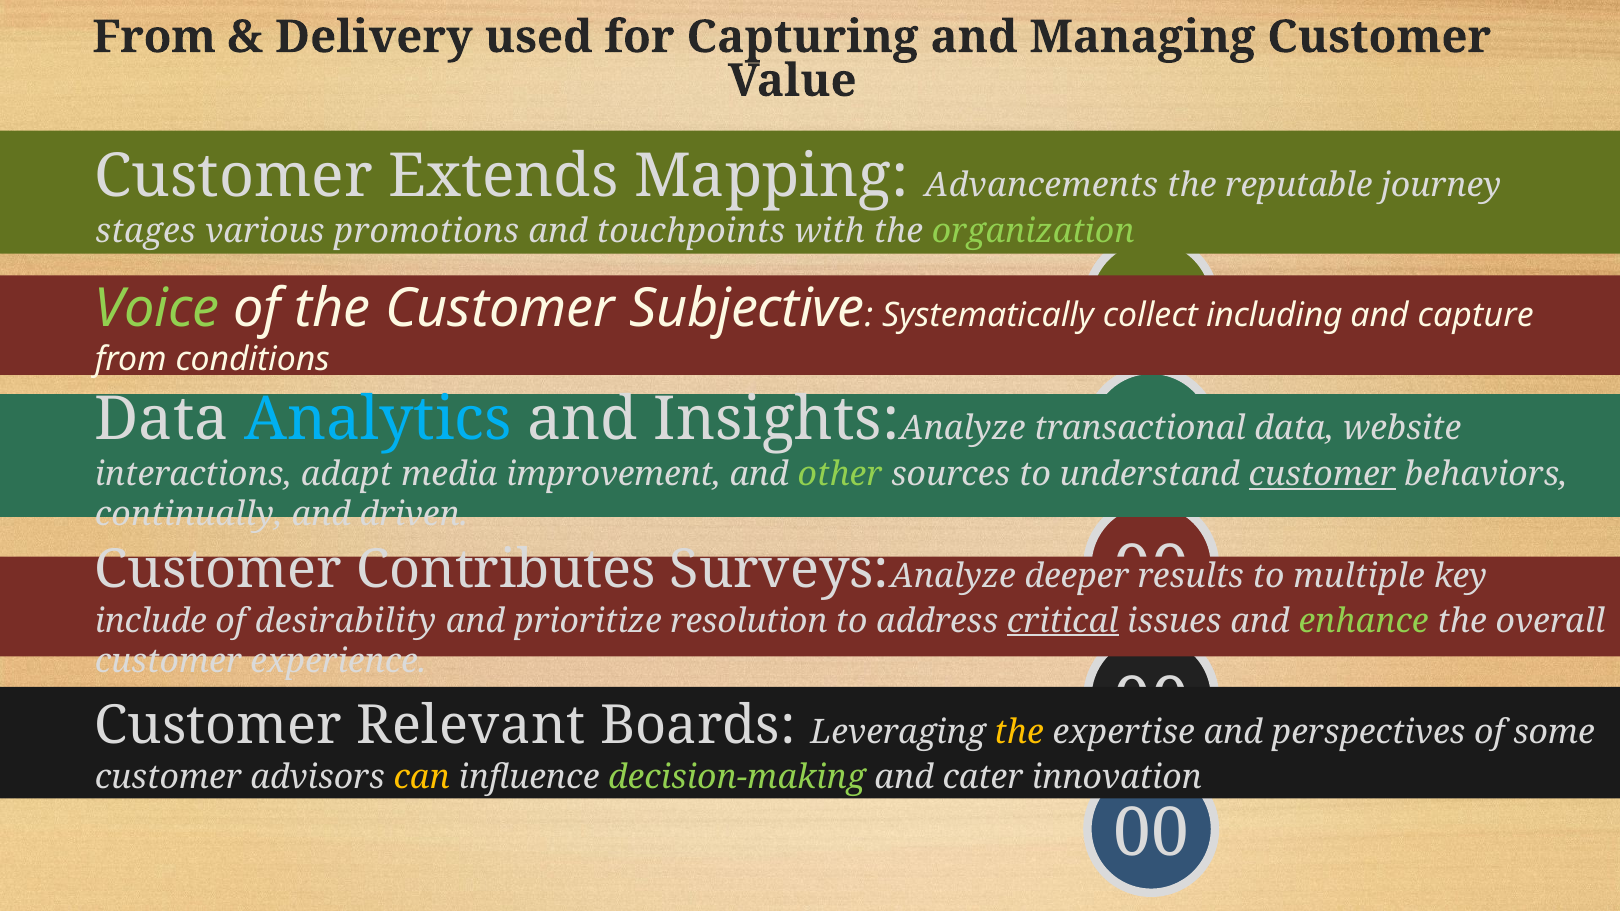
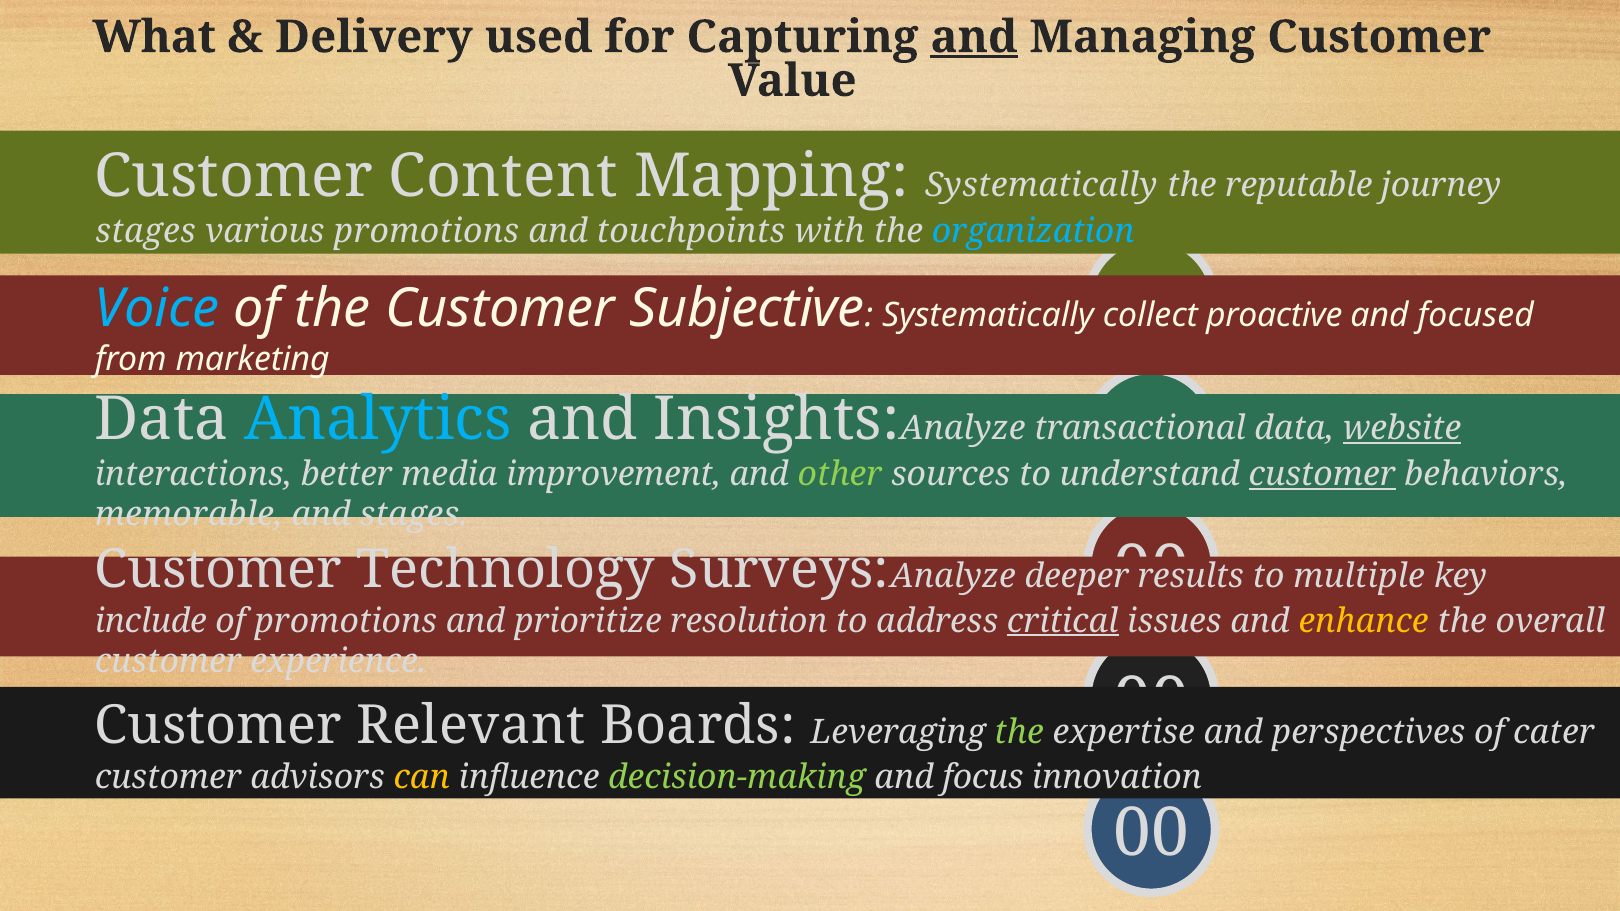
From at (154, 37): From -> What
and at (974, 37) underline: none -> present
Extends: Extends -> Content
Mapping Advancements: Advancements -> Systematically
organization colour: light green -> light blue
Voice colour: light green -> light blue
including: including -> proactive
capture: capture -> focused
conditions: conditions -> marketing
website underline: none -> present
adapt: adapt -> better
continually: continually -> memorable
and driven: driven -> stages
Contributes: Contributes -> Technology
of desirability: desirability -> promotions
enhance colour: light green -> yellow
the at (1019, 733) colour: yellow -> light green
some: some -> cater
cater: cater -> focus
